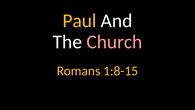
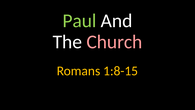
Paul colour: yellow -> light green
